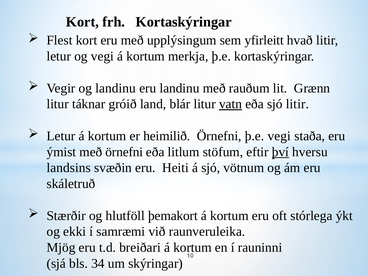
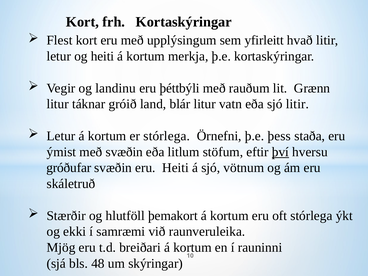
og vegi: vegi -> heiti
eru landinu: landinu -> þéttbýli
vatn underline: present -> none
er heimilið: heimilið -> stórlega
þ.e vegi: vegi -> þess
með örnefni: örnefni -> svæðin
landsins: landsins -> gróðufar
34: 34 -> 48
